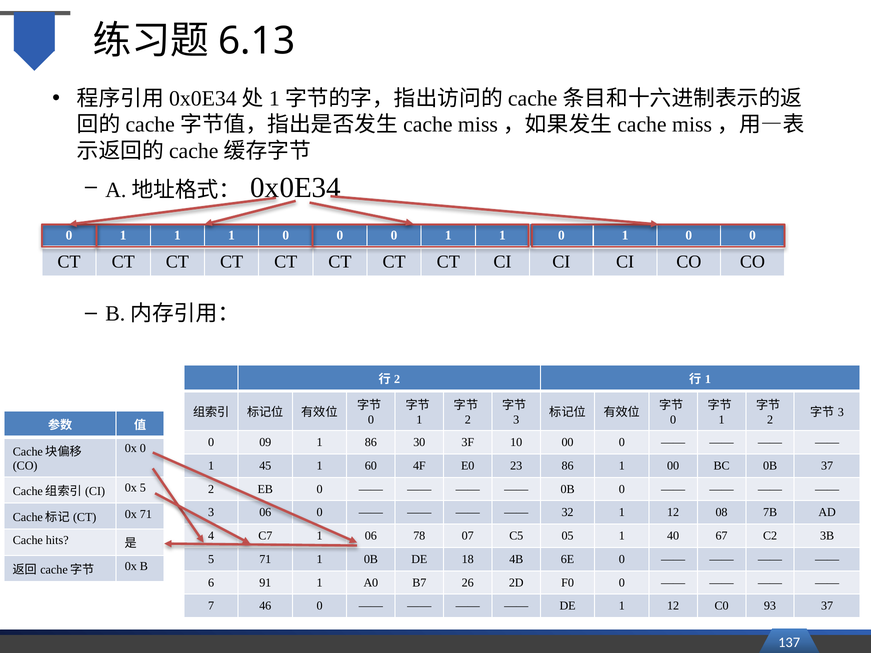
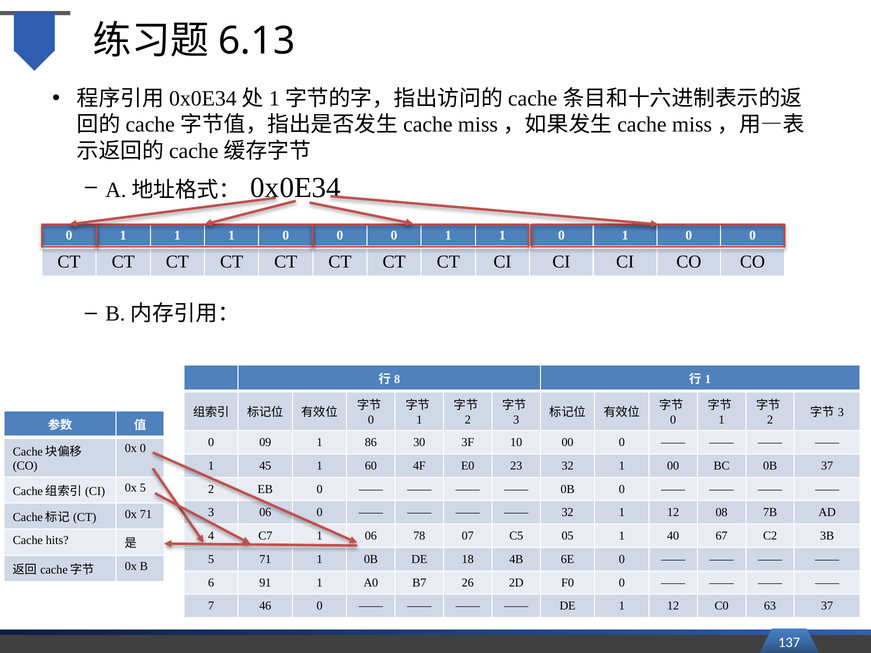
2 at (397, 379): 2 -> 8
23 86: 86 -> 32
93: 93 -> 63
